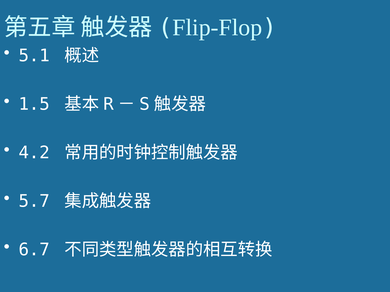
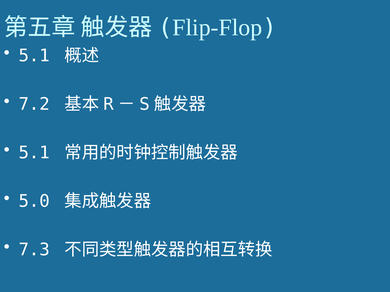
1.5: 1.5 -> 7.2
4.2 at (34, 153): 4.2 -> 5.1
5.7: 5.7 -> 5.0
6.7: 6.7 -> 7.3
